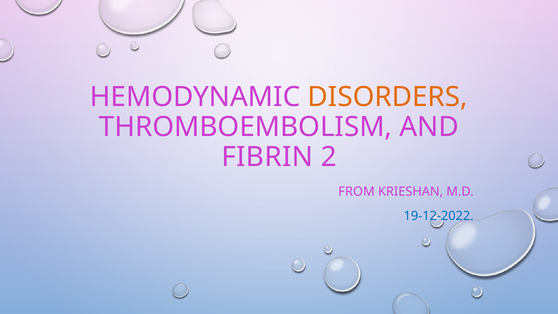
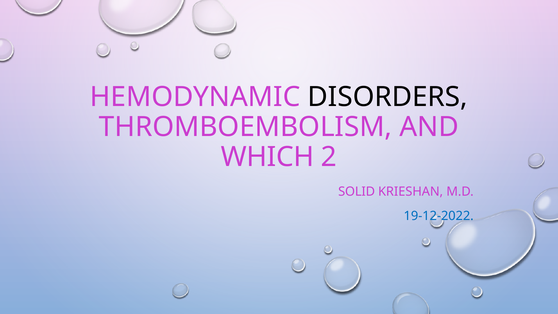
DISORDERS colour: orange -> black
FIBRIN: FIBRIN -> WHICH
FROM: FROM -> SOLID
